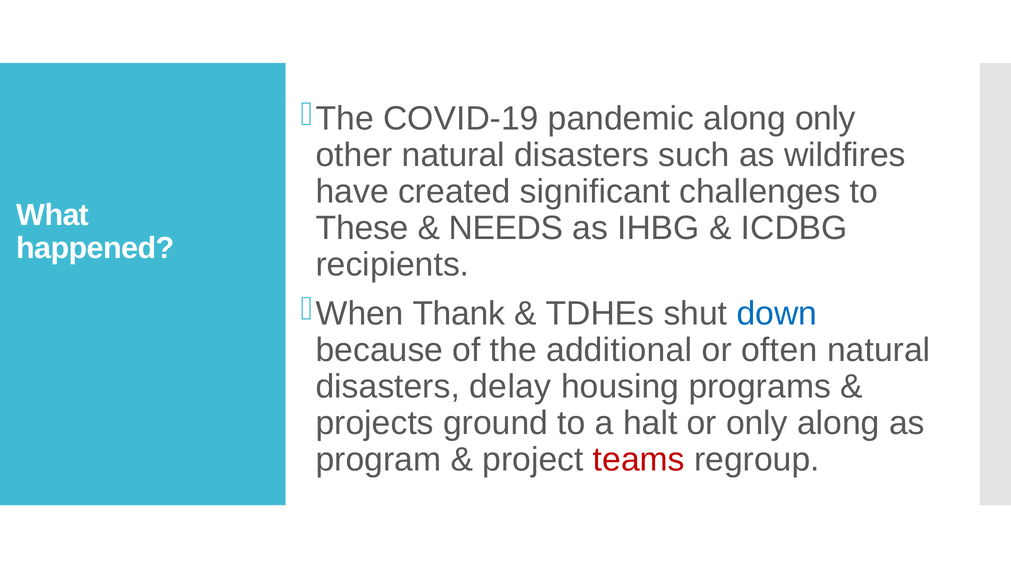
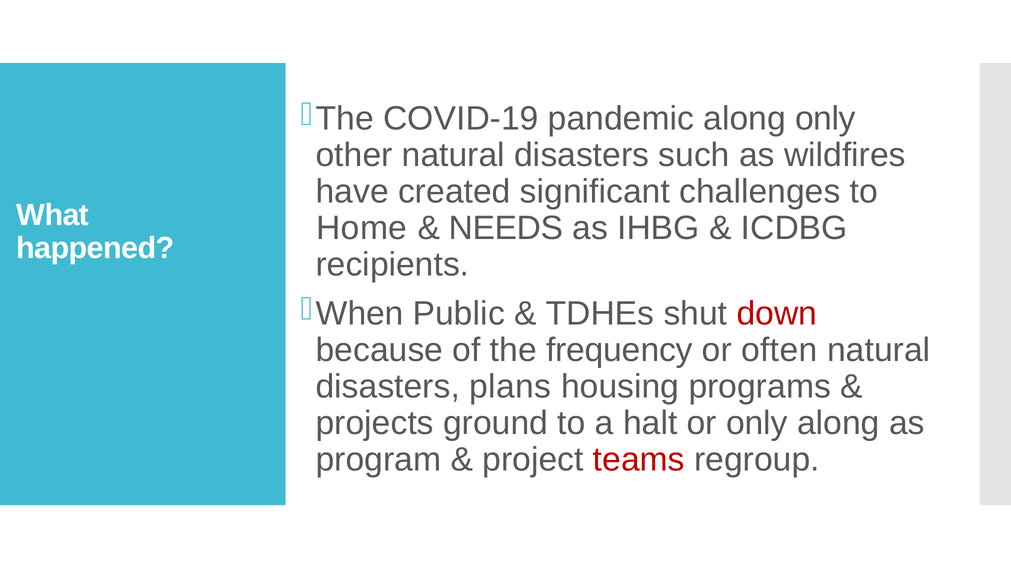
These: These -> Home
Thank: Thank -> Public
down colour: blue -> red
additional: additional -> frequency
delay: delay -> plans
